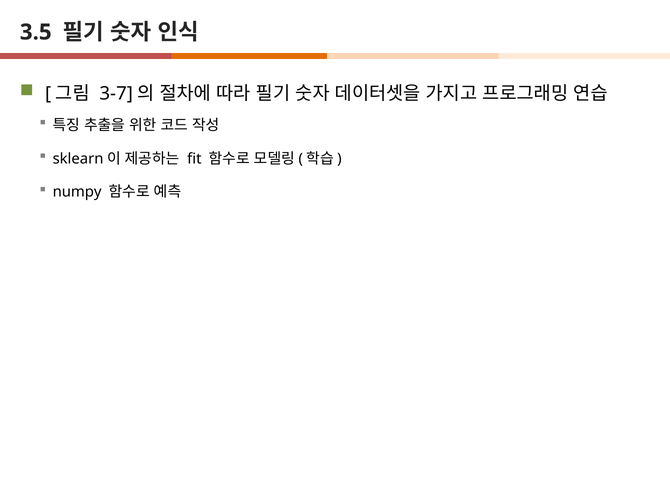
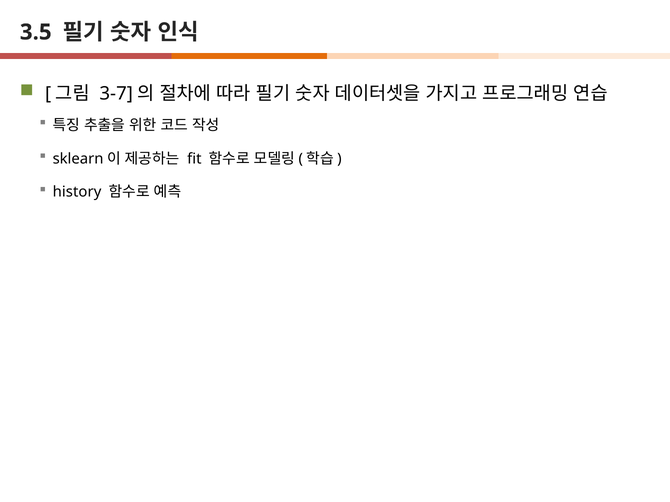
numpy: numpy -> history
